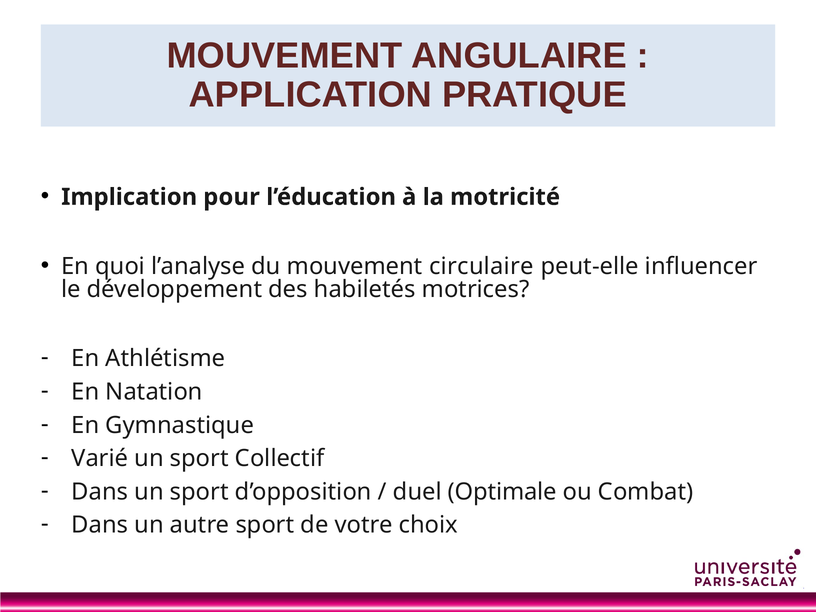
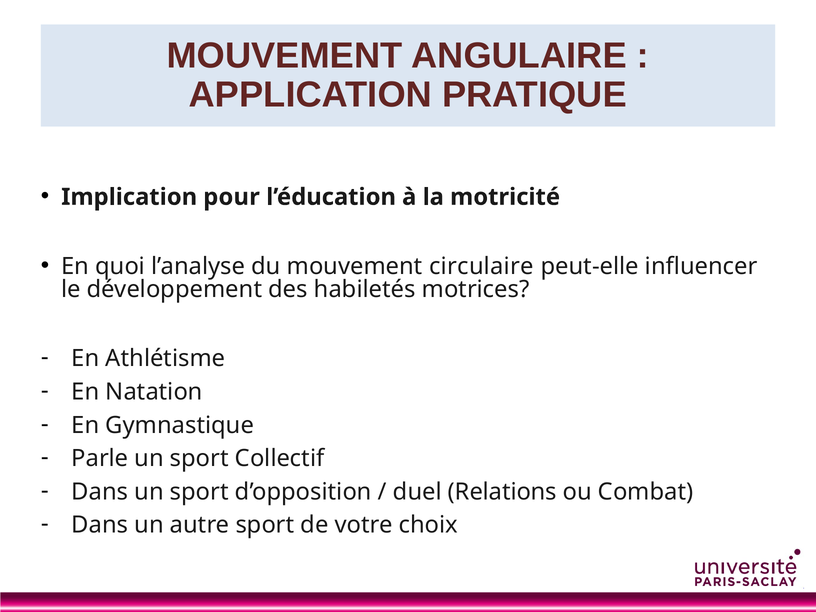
Varié: Varié -> Parle
Optimale: Optimale -> Relations
